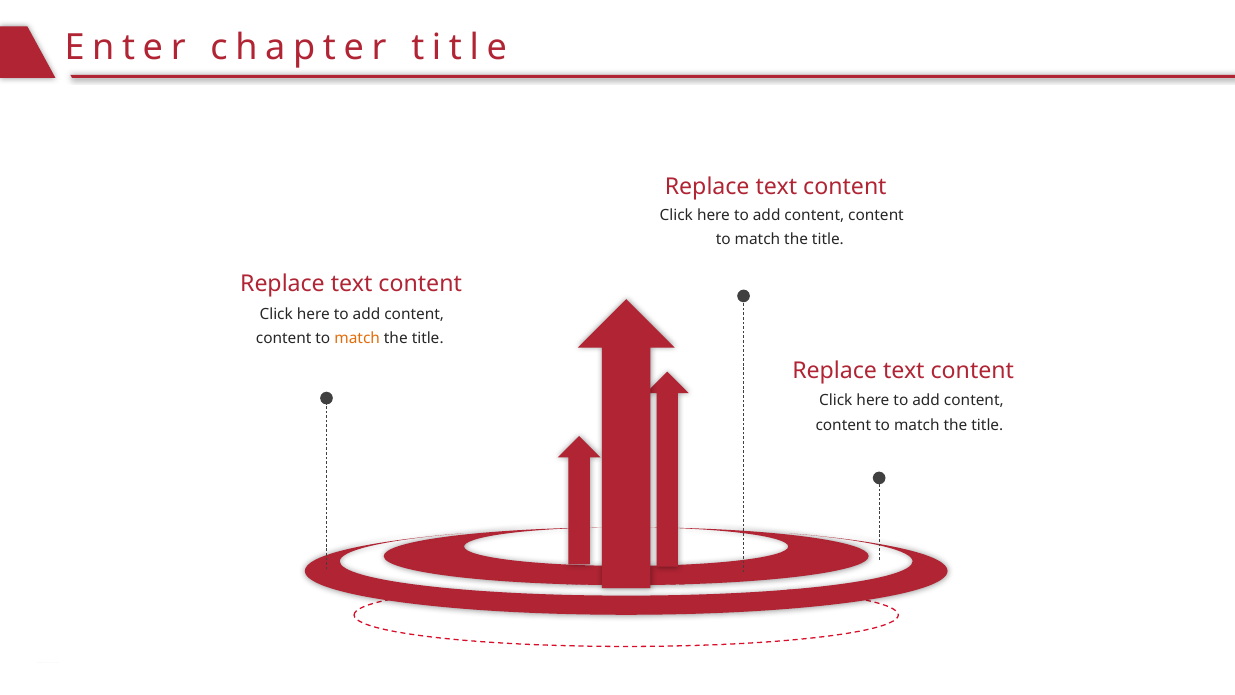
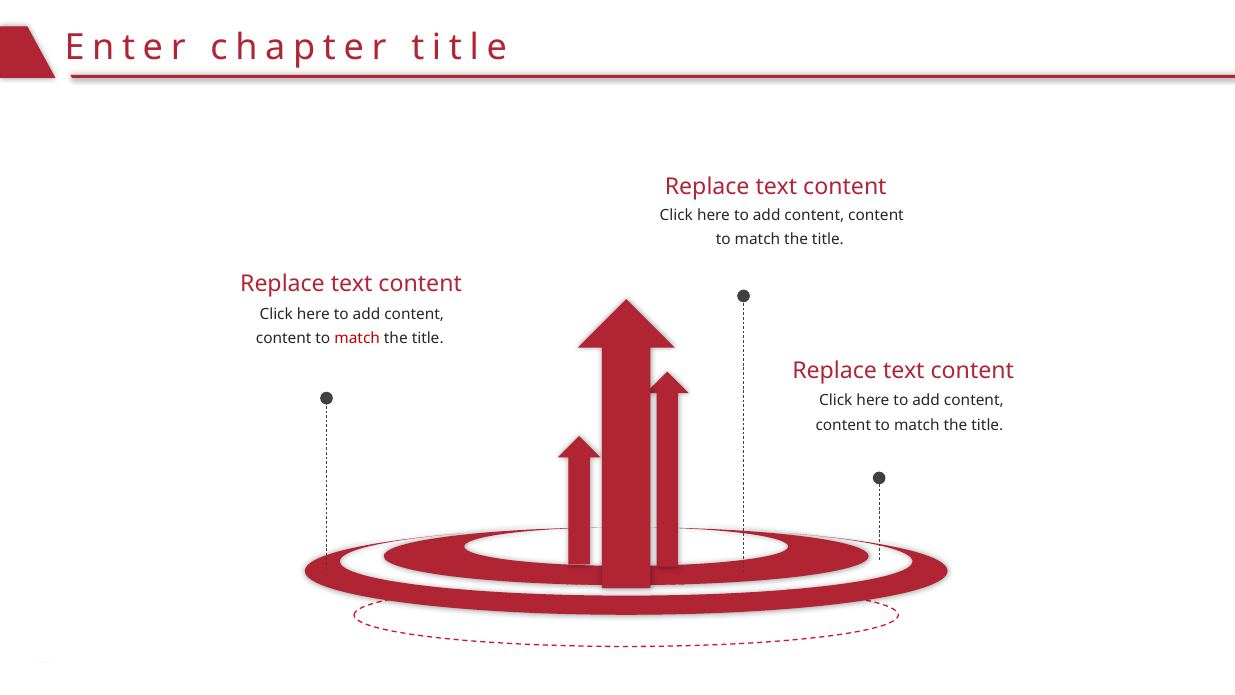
match at (357, 338) colour: orange -> red
